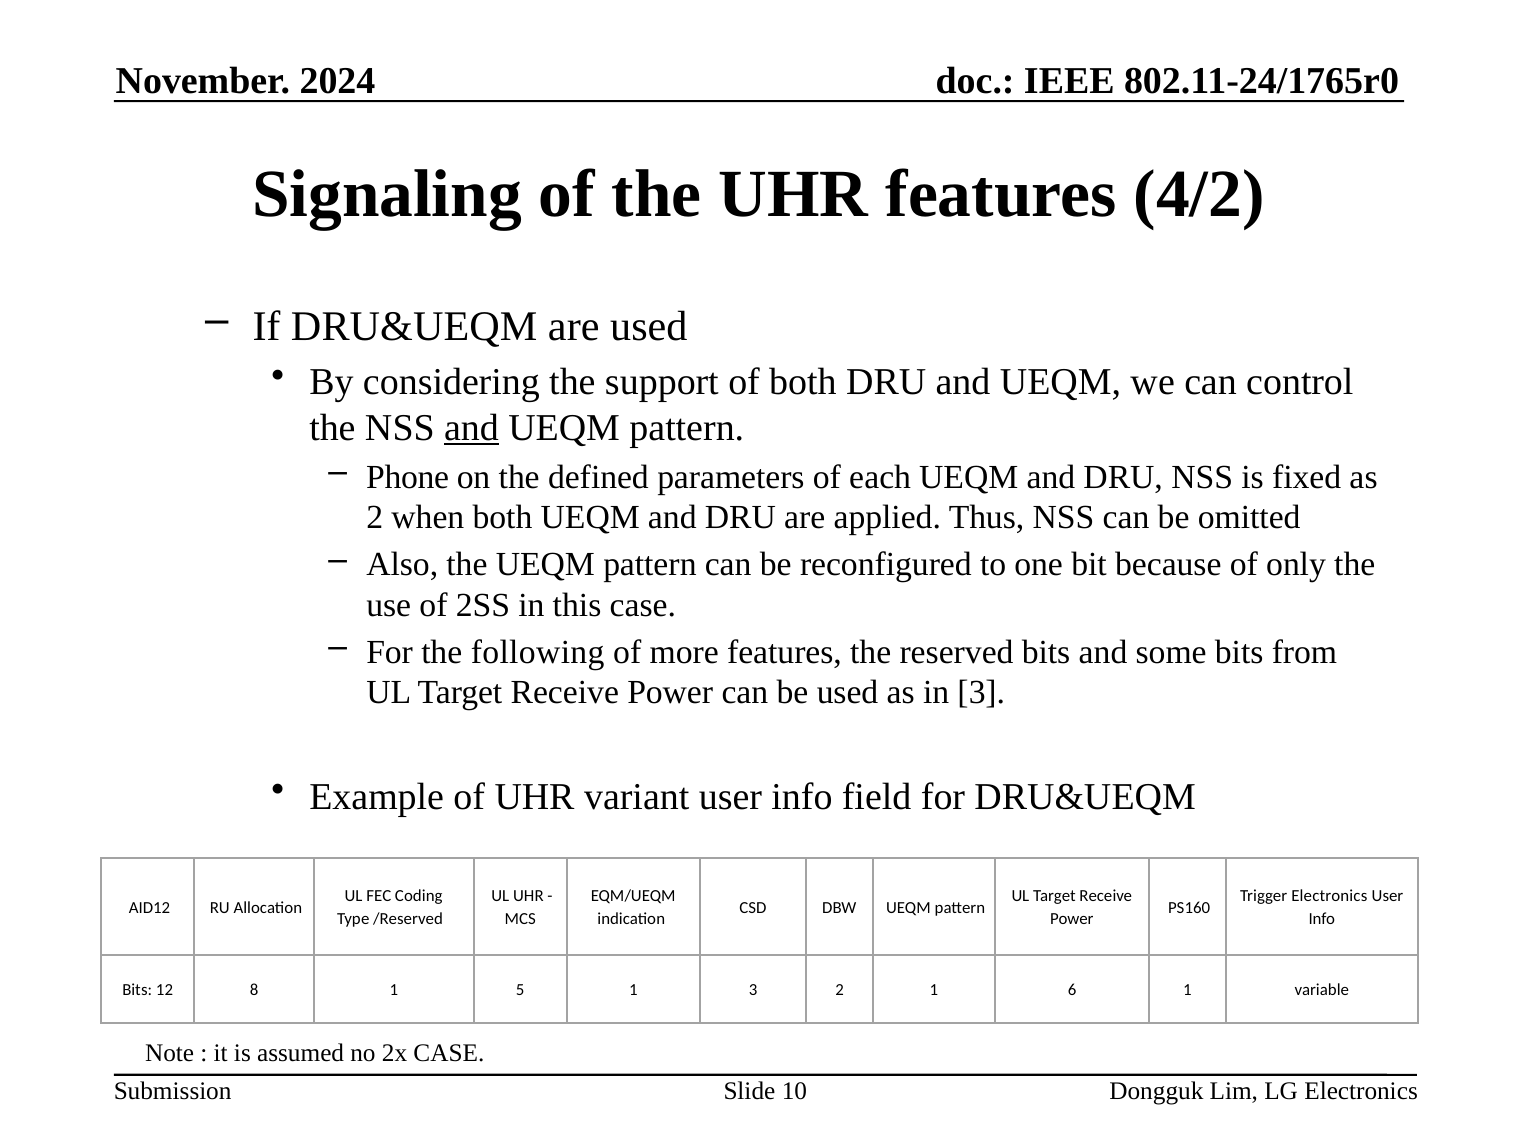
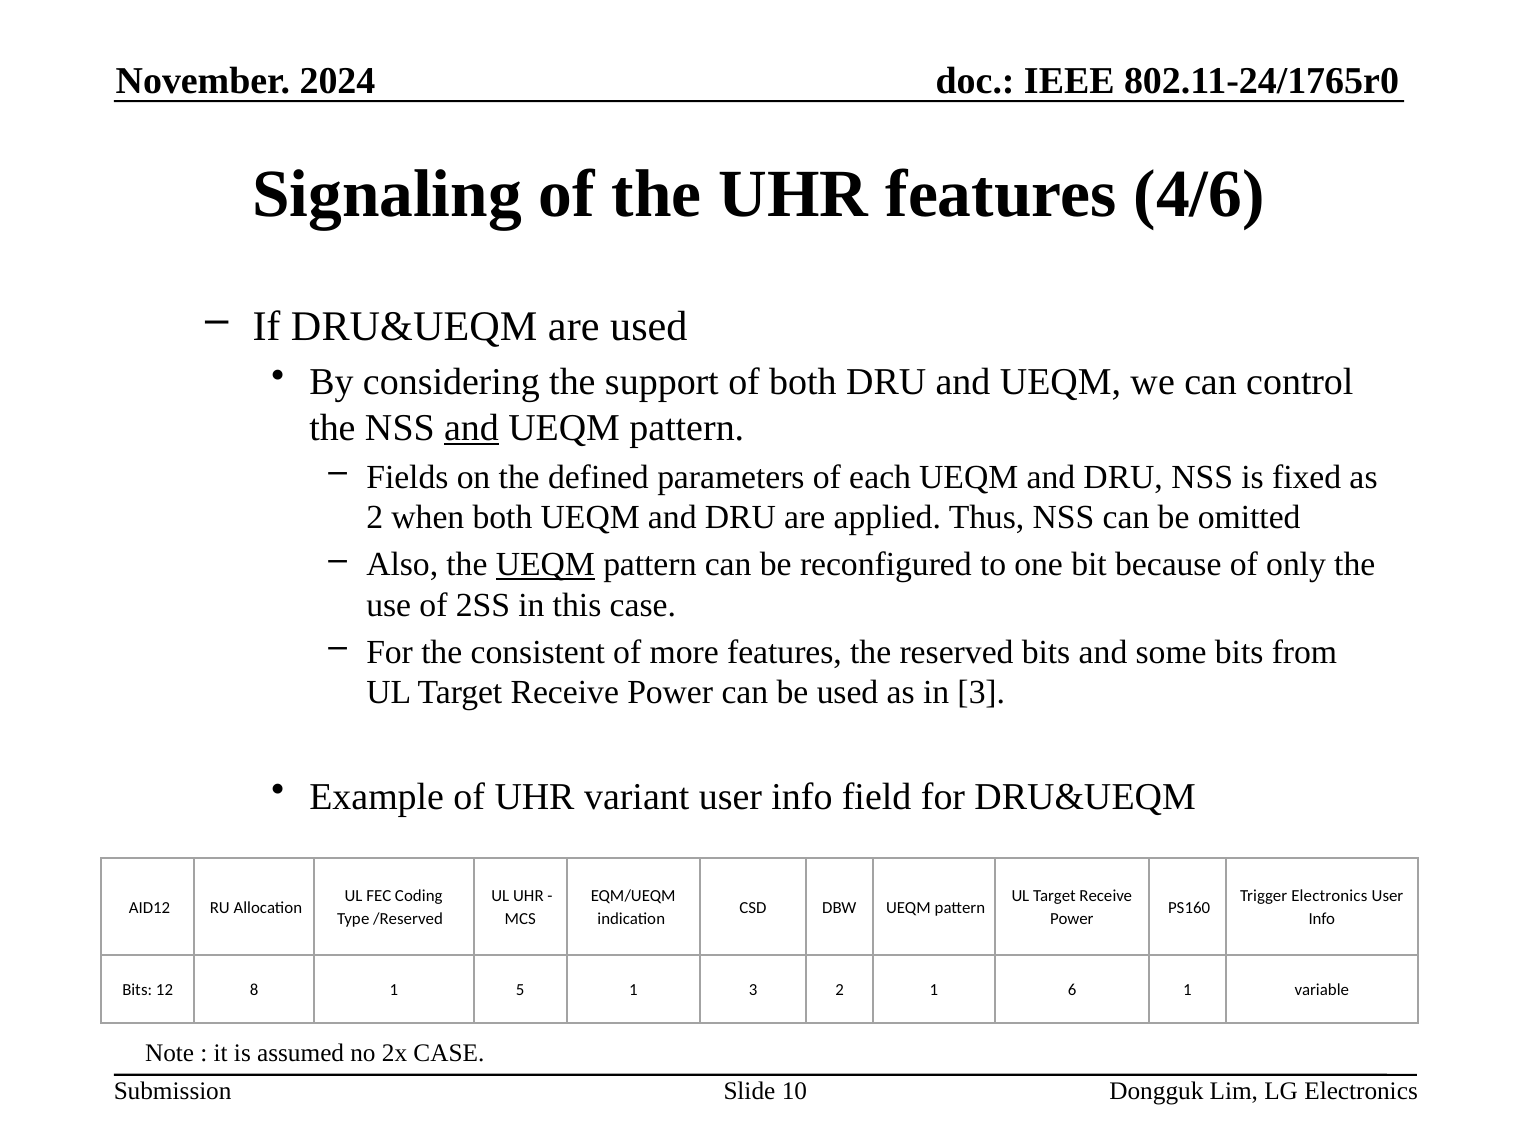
4/2: 4/2 -> 4/6
Phone: Phone -> Fields
UEQM at (545, 565) underline: none -> present
following: following -> consistent
